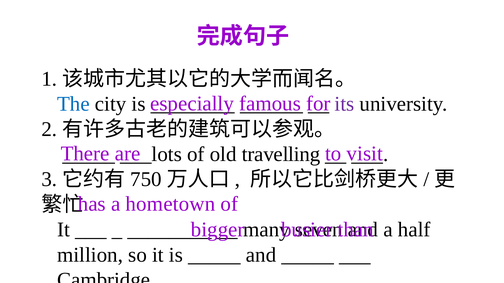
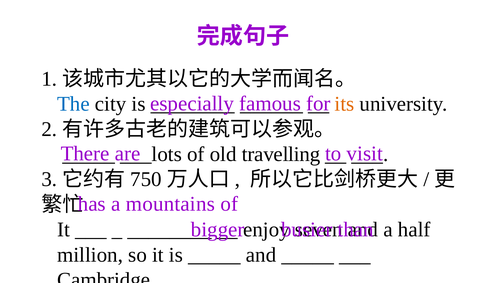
its colour: purple -> orange
hometown: hometown -> mountains
many: many -> enjoy
